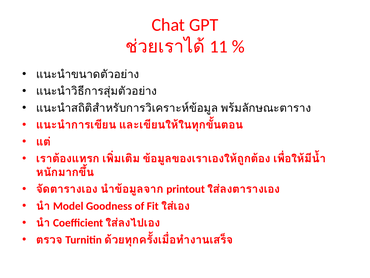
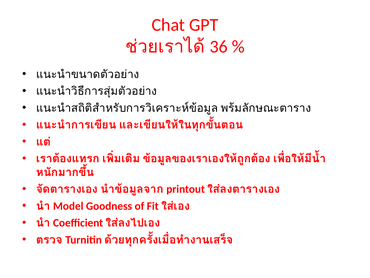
11: 11 -> 36
